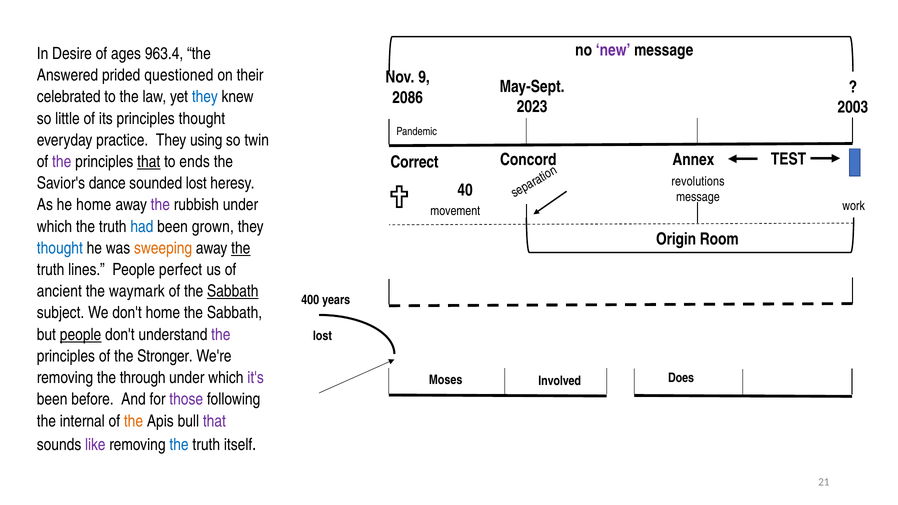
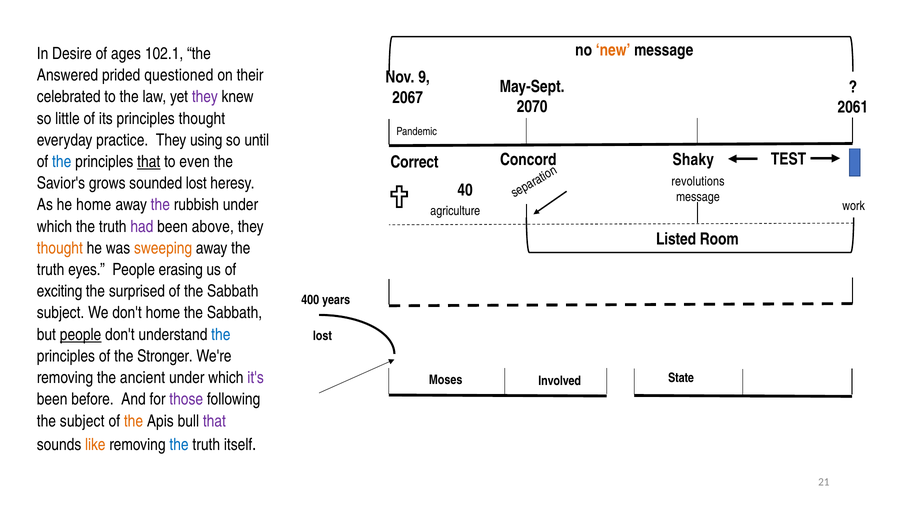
new colour: purple -> orange
963.4: 963.4 -> 102.1
they at (205, 97) colour: blue -> purple
2086: 2086 -> 2067
2023: 2023 -> 2070
2003: 2003 -> 2061
twin: twin -> until
the at (62, 162) colour: purple -> blue
ends: ends -> even
Annex: Annex -> Shaky
dance: dance -> grows
movement: movement -> agriculture
had colour: blue -> purple
grown: grown -> above
Origin: Origin -> Listed
thought at (60, 248) colour: blue -> orange
the at (241, 248) underline: present -> none
lines: lines -> eyes
perfect: perfect -> erasing
ancient: ancient -> exciting
waymark: waymark -> surprised
Sabbath at (233, 291) underline: present -> none
the at (221, 335) colour: purple -> blue
through: through -> ancient
Does: Does -> State
the internal: internal -> subject
like colour: purple -> orange
